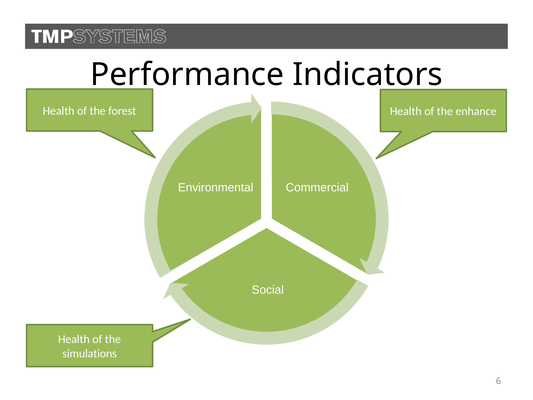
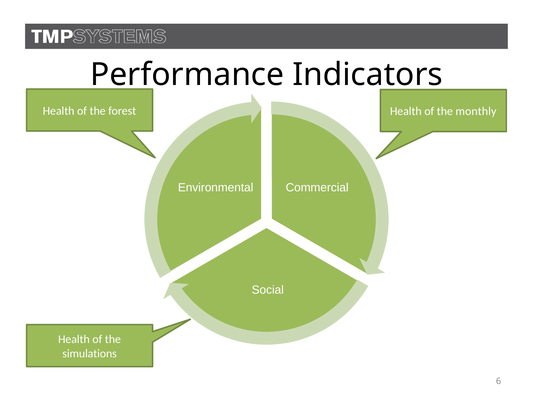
enhance: enhance -> monthly
